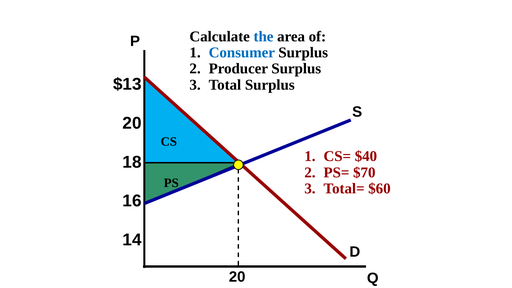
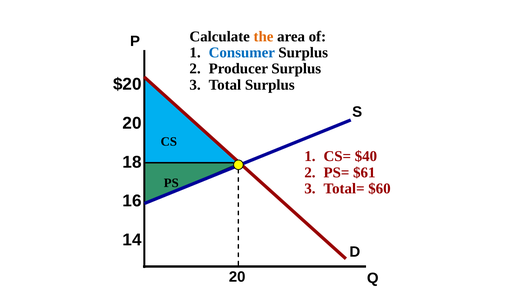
the colour: blue -> orange
$13: $13 -> $20
$70: $70 -> $61
